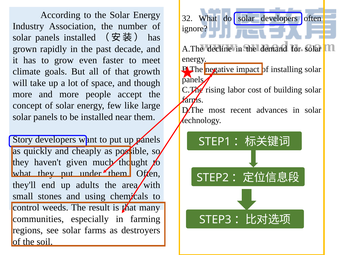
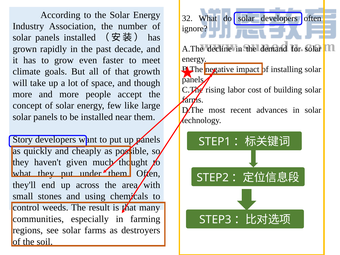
adults: adults -> across
